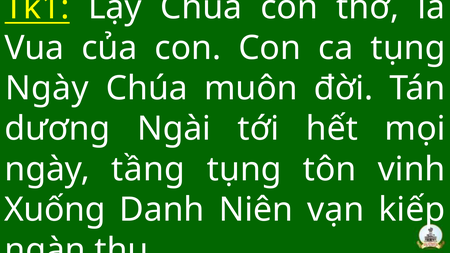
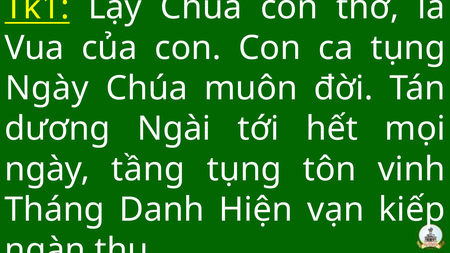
Xuống: Xuống -> Tháng
Niên: Niên -> Hiện
